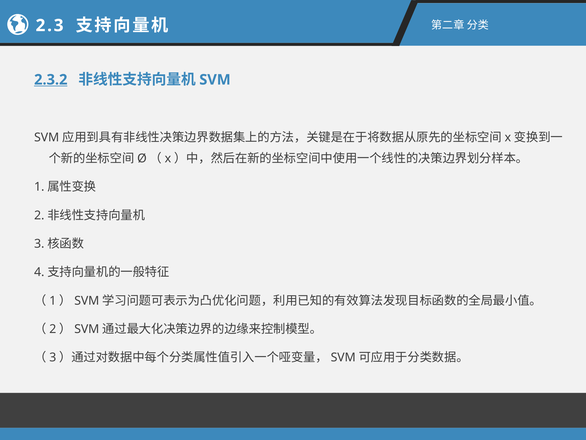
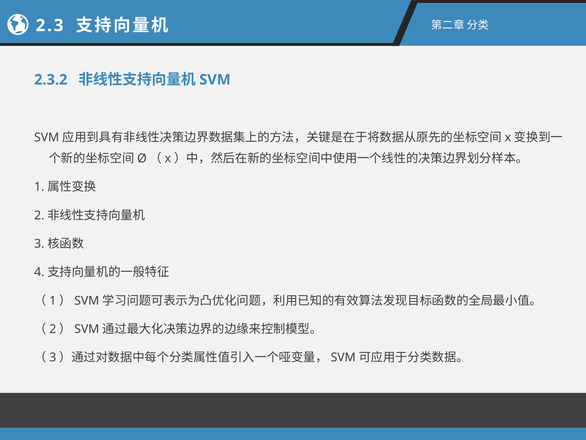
2.3.2 underline: present -> none
